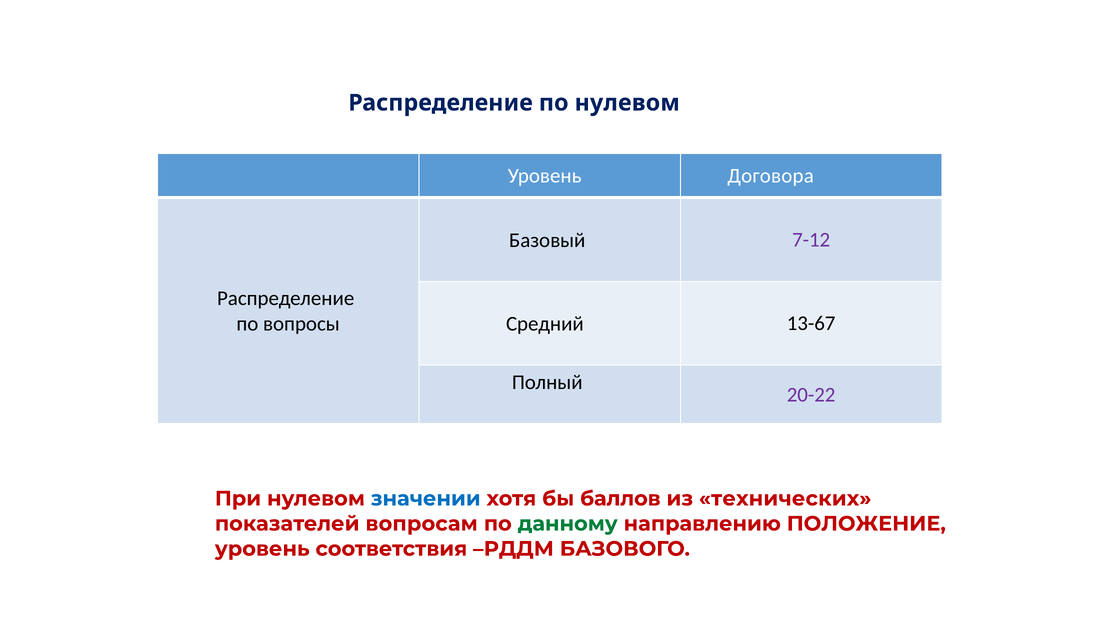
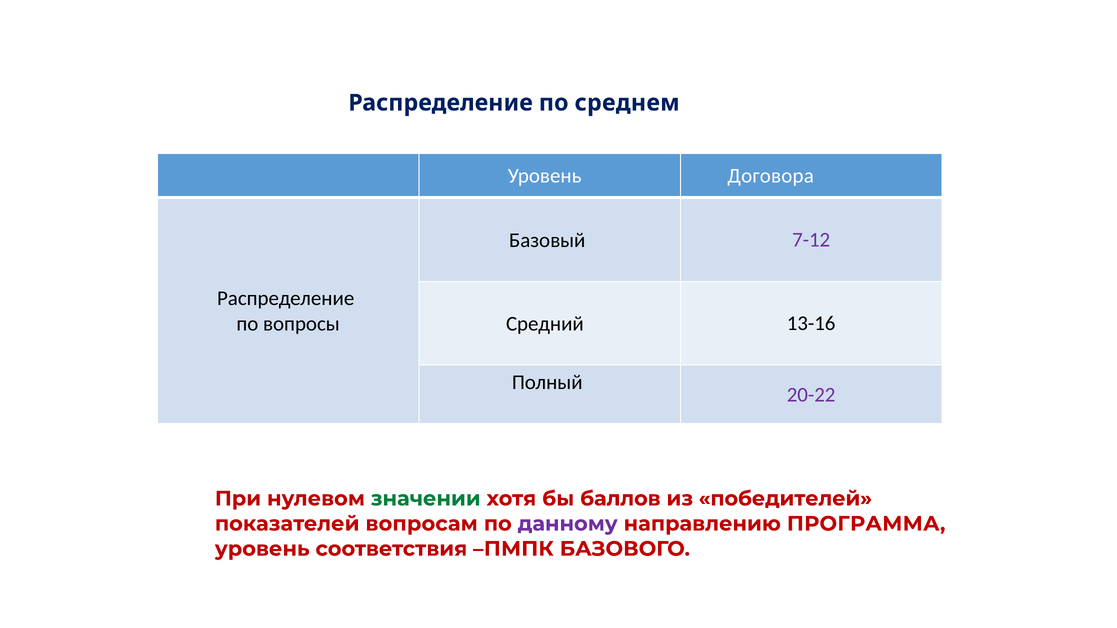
по нулевом: нулевом -> среднем
13-67: 13-67 -> 13-16
значении colour: blue -> green
технических: технических -> победителей
данному colour: green -> purple
ПОЛОЖЕНИЕ: ПОЛОЖЕНИЕ -> ПРОГРАММА
РДДМ: РДДМ -> ПМПК
